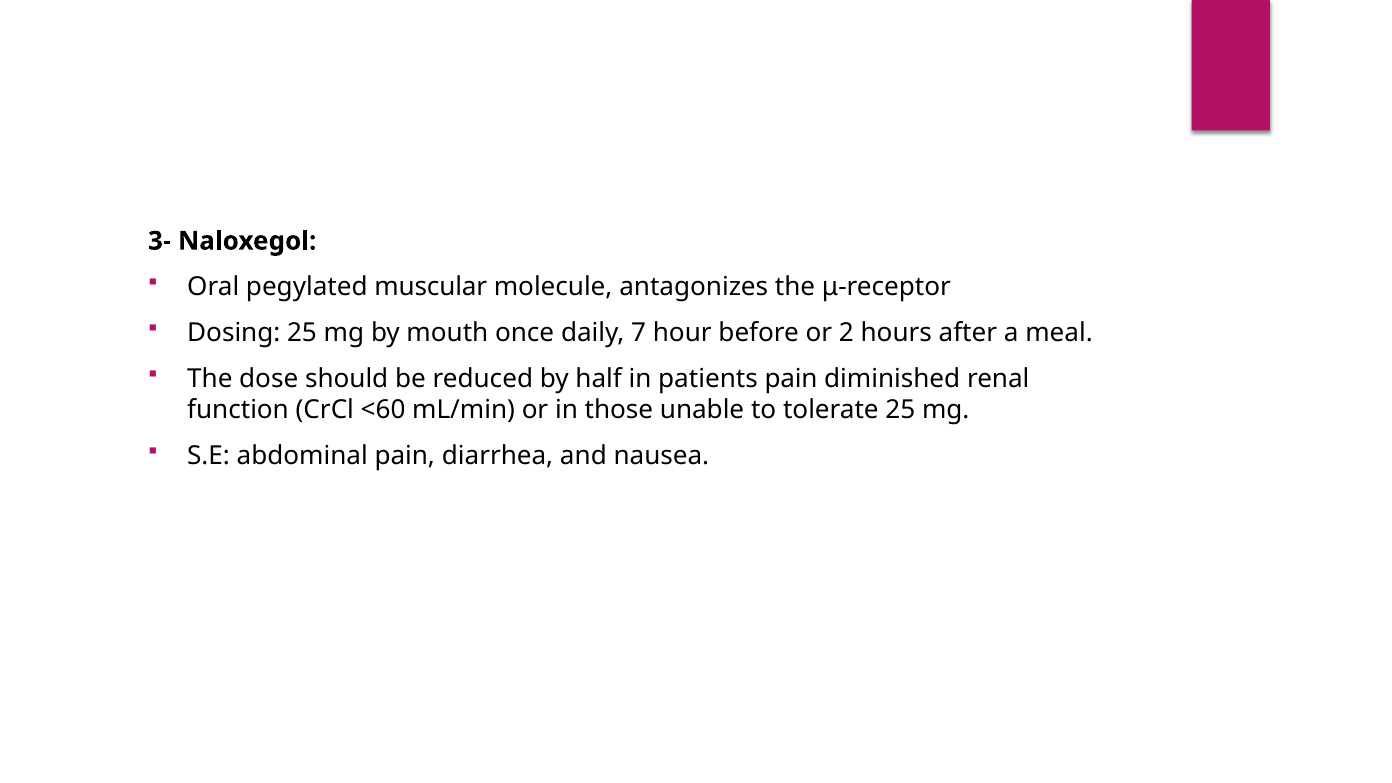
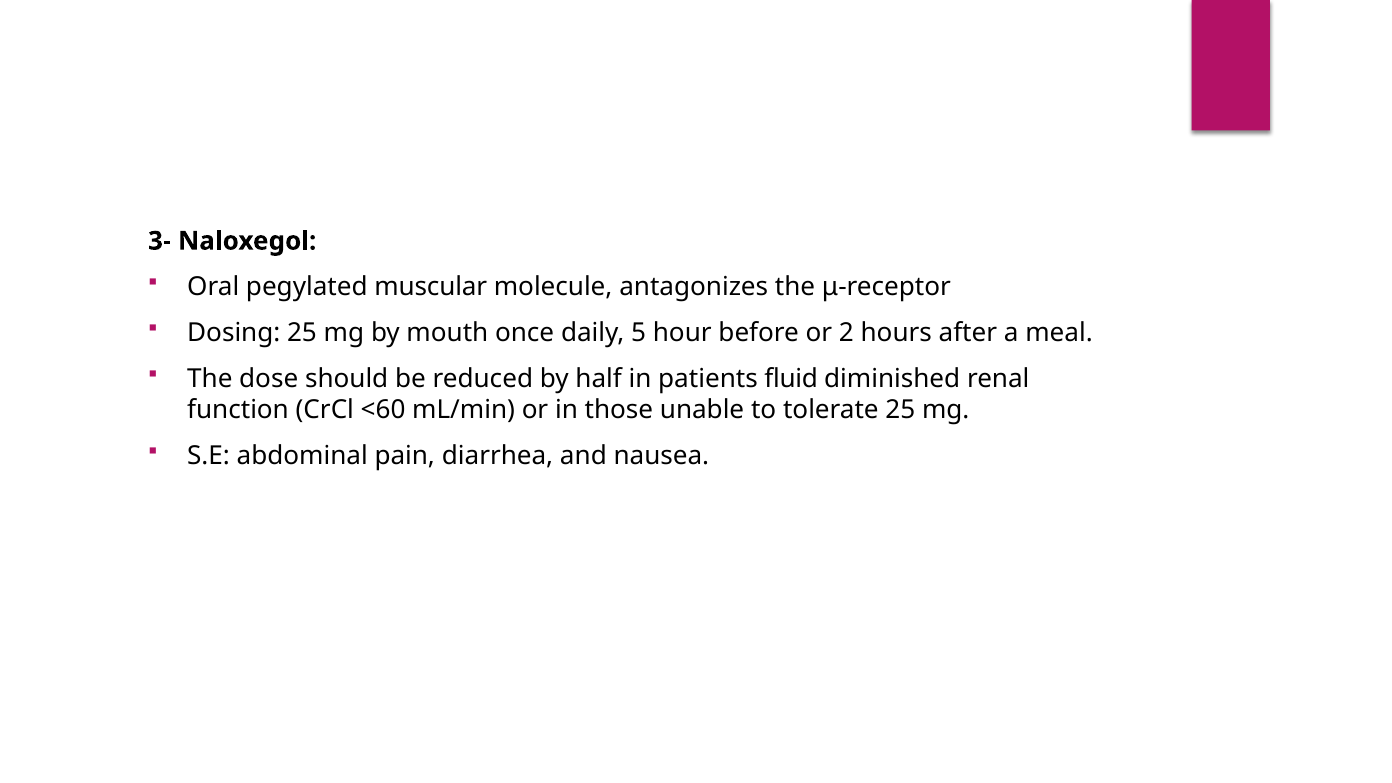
7: 7 -> 5
patients pain: pain -> fluid
